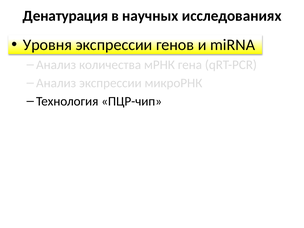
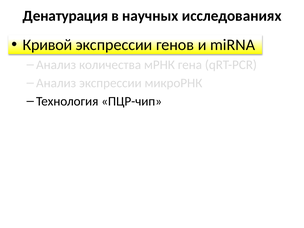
Уровня: Уровня -> Кривой
